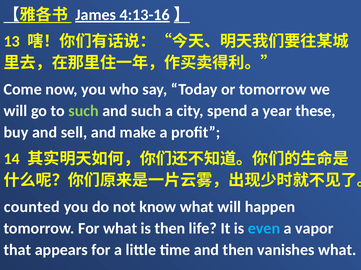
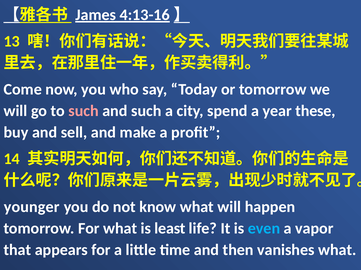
such at (84, 111) colour: light green -> pink
counted: counted -> younger
is then: then -> least
